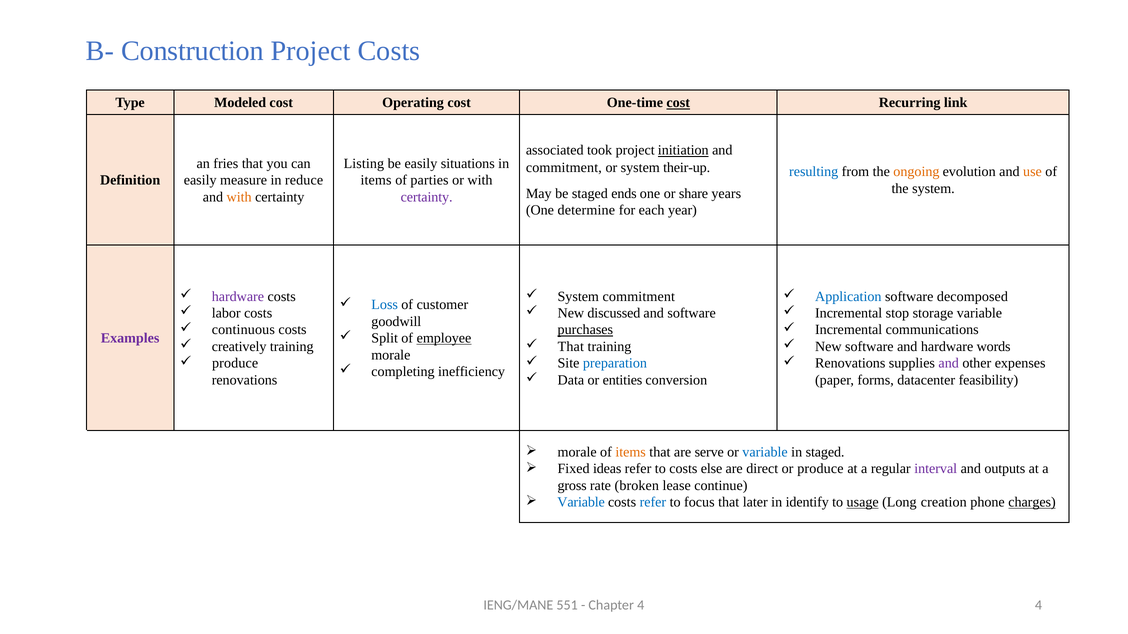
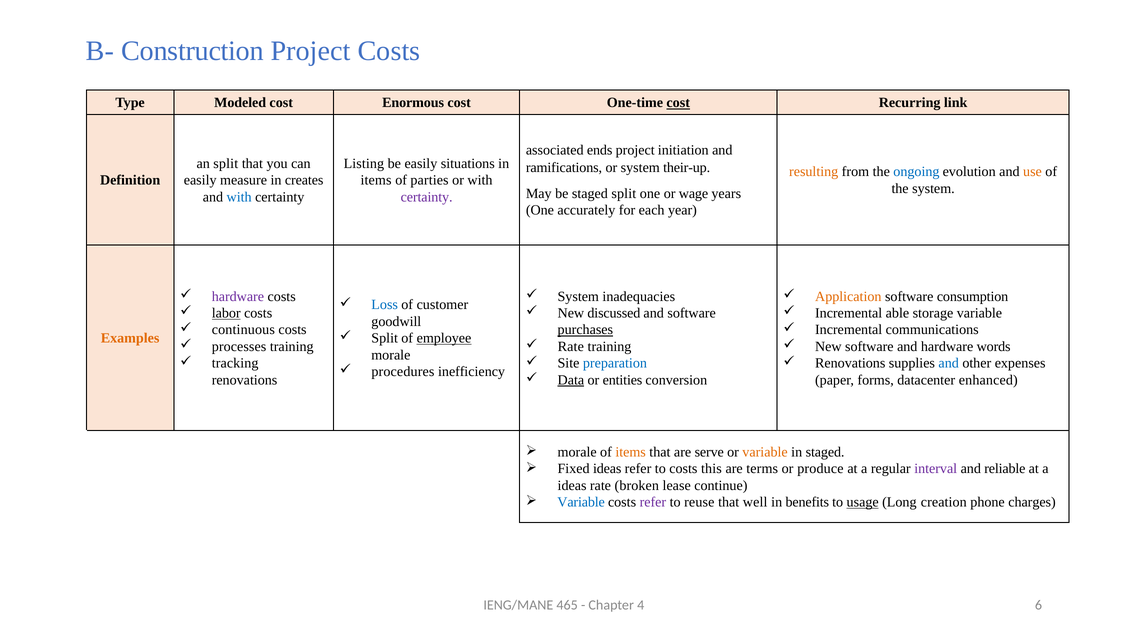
Operating: Operating -> Enormous
took: took -> ends
initiation underline: present -> none
an fries: fries -> split
commitment at (564, 168): commitment -> ramifications
resulting colour: blue -> orange
ongoing colour: orange -> blue
reduce: reduce -> creates
staged ends: ends -> split
share: share -> wage
with at (239, 197) colour: orange -> blue
determine: determine -> accurately
System commitment: commitment -> inadequacies
Application colour: blue -> orange
decomposed: decomposed -> consumption
labor underline: none -> present
stop: stop -> able
Examples colour: purple -> orange
creatively: creatively -> processes
That at (571, 347): That -> Rate
produce at (235, 364): produce -> tracking
and at (949, 364) colour: purple -> blue
completing: completing -> procedures
Data underline: none -> present
feasibility: feasibility -> enhanced
variable at (765, 452) colour: blue -> orange
else: else -> this
direct: direct -> terms
outputs: outputs -> reliable
gross at (572, 486): gross -> ideas
refer at (653, 503) colour: blue -> purple
focus: focus -> reuse
later: later -> well
identify: identify -> benefits
charges underline: present -> none
551: 551 -> 465
4 4: 4 -> 6
